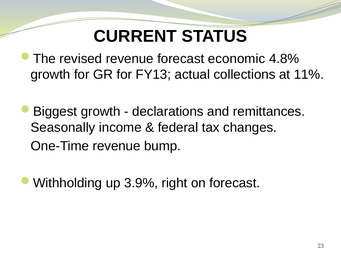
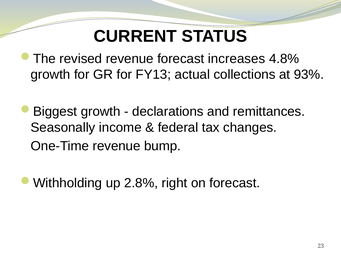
economic: economic -> increases
11%: 11% -> 93%
3.9%: 3.9% -> 2.8%
